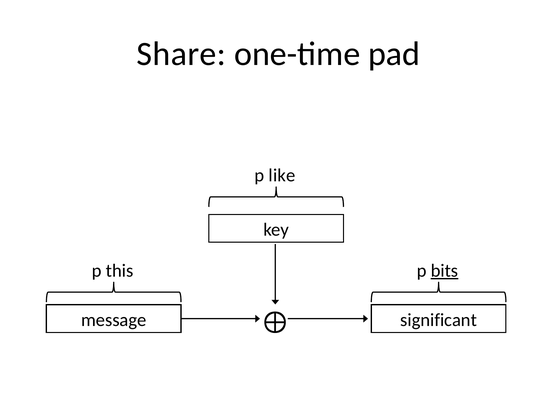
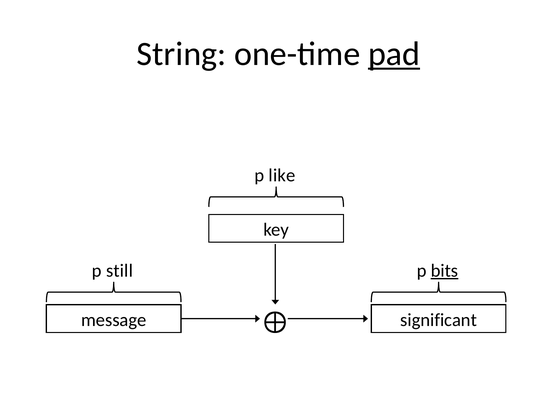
Share: Share -> String
pad underline: none -> present
this: this -> still
